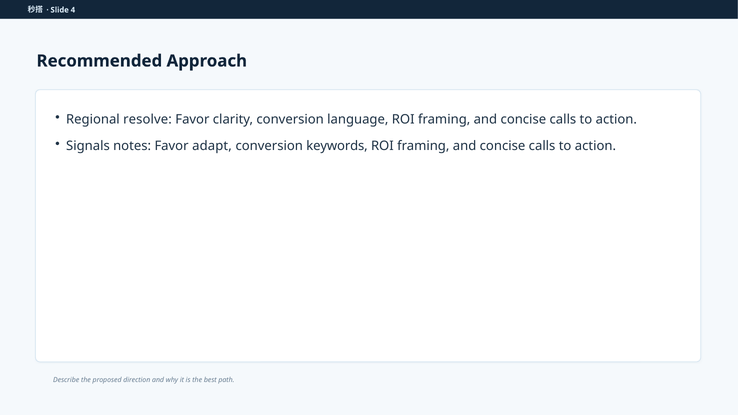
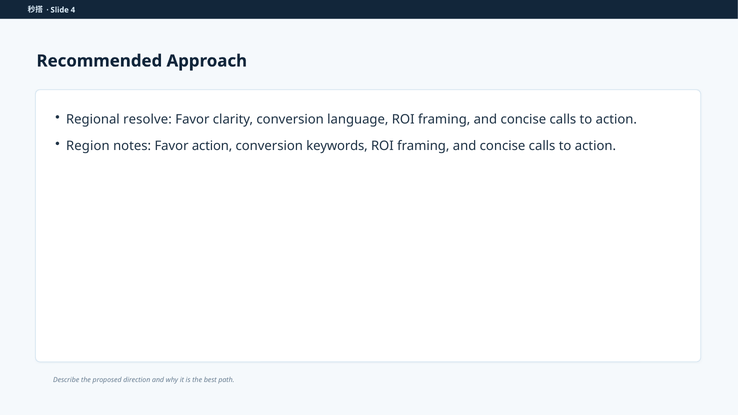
Signals: Signals -> Region
Favor adapt: adapt -> action
